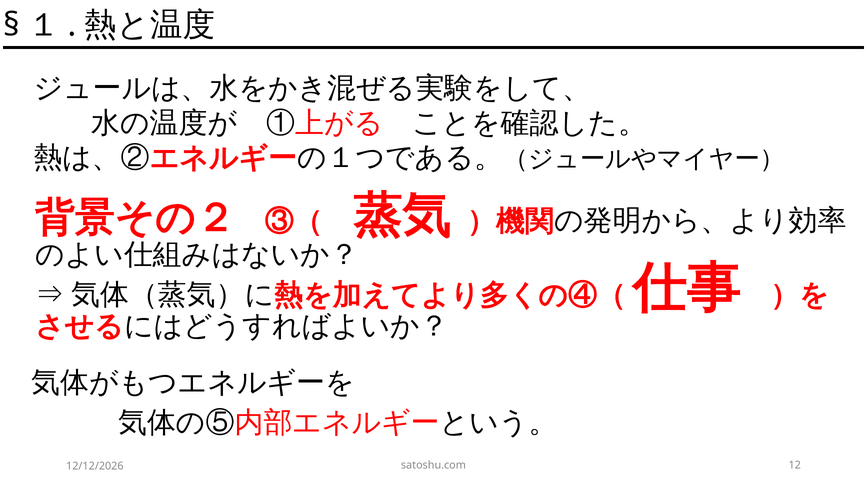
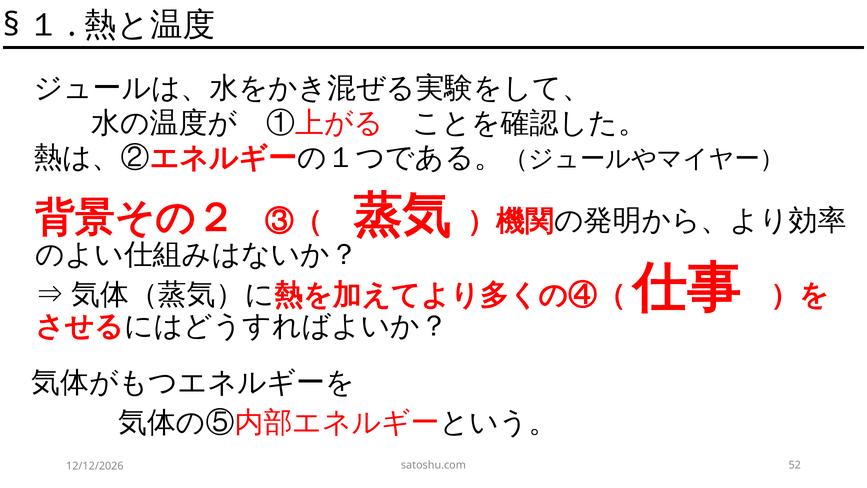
12: 12 -> 52
